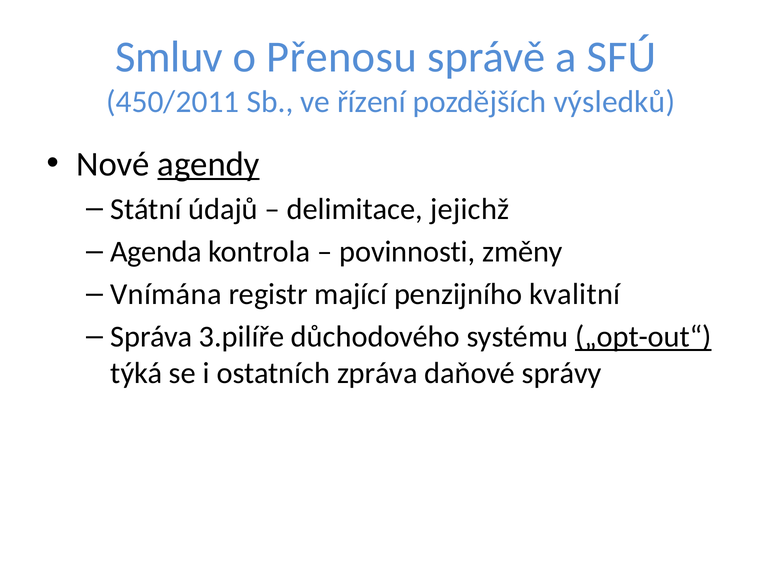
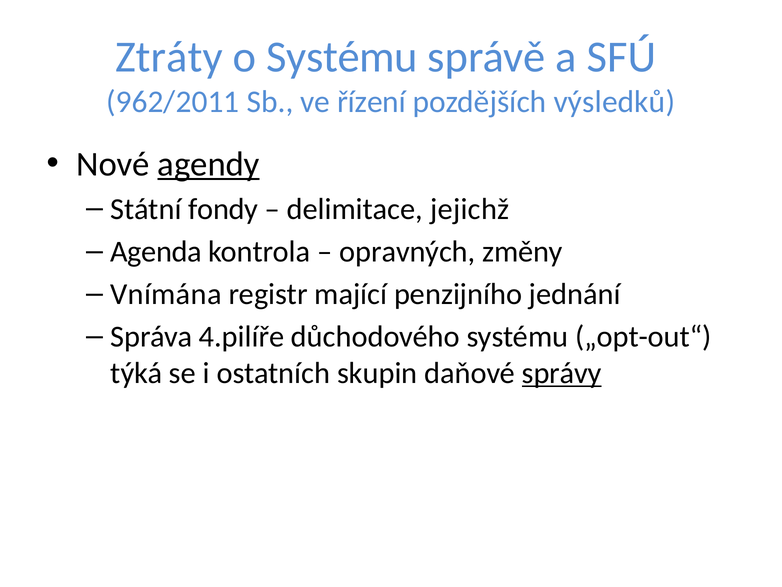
Smluv: Smluv -> Ztráty
o Přenosu: Přenosu -> Systému
450/2011: 450/2011 -> 962/2011
údajů: údajů -> fondy
povinnosti: povinnosti -> opravných
kvalitní: kvalitní -> jednání
3.pilíře: 3.pilíře -> 4.pilíře
„opt-out“ underline: present -> none
zpráva: zpráva -> skupin
správy underline: none -> present
